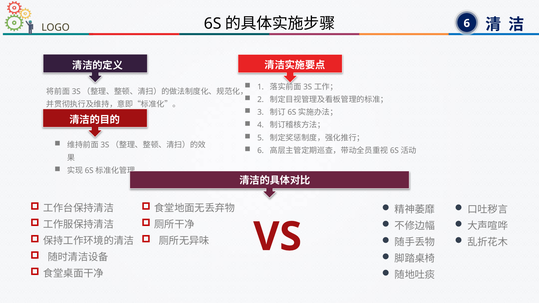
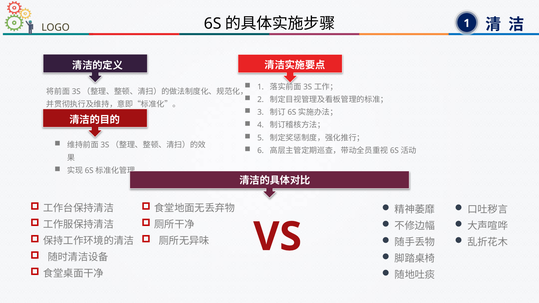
6 at (467, 23): 6 -> 1
